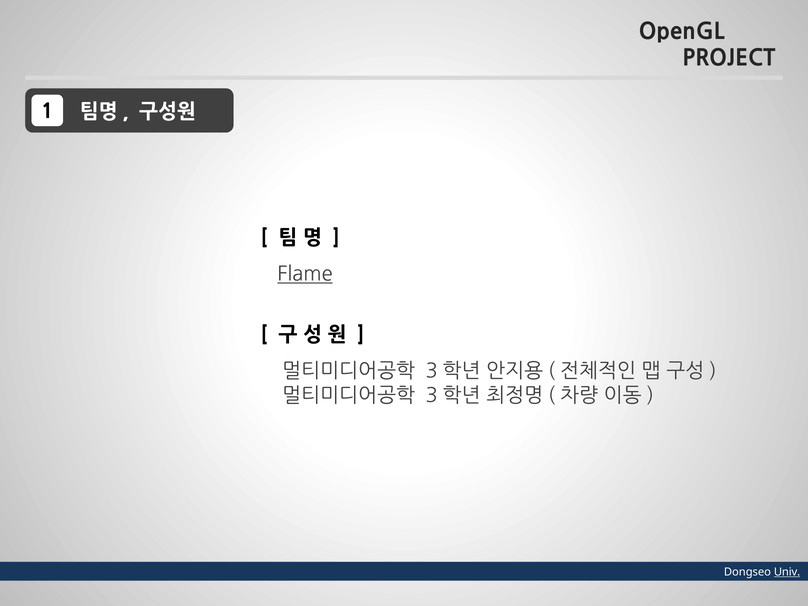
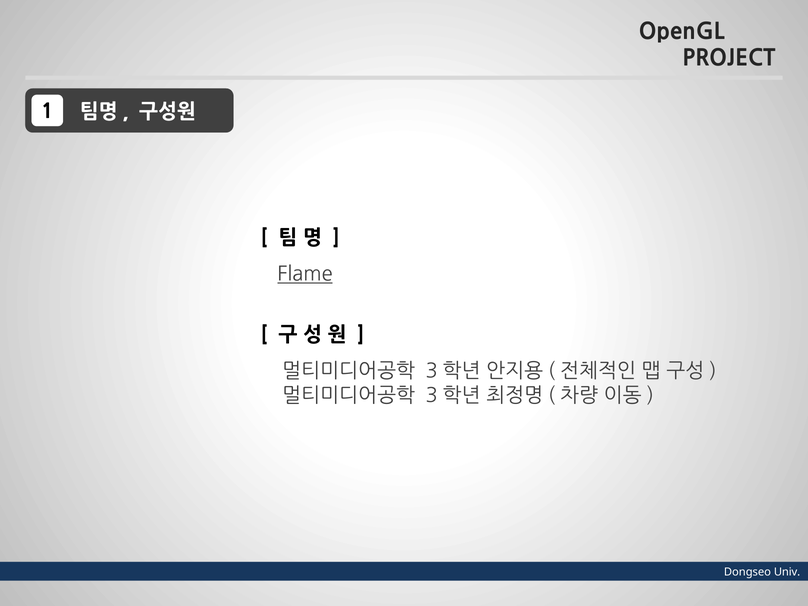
Univ underline: present -> none
